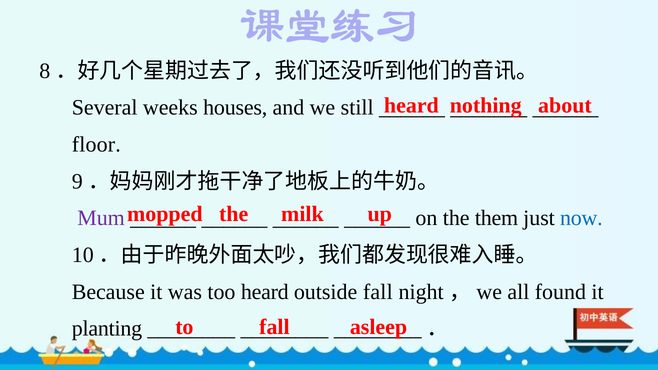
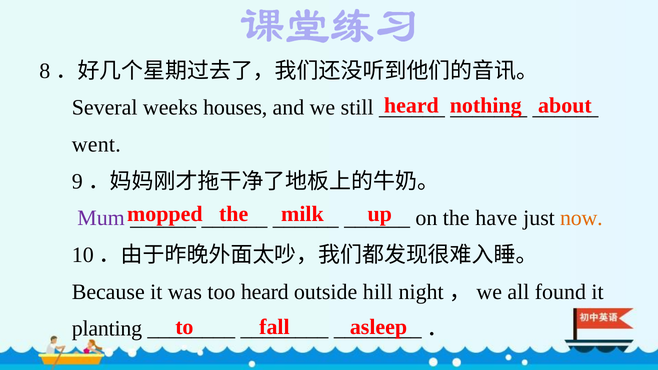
floor: floor -> went
them: them -> have
now colour: blue -> orange
outside fall: fall -> hill
